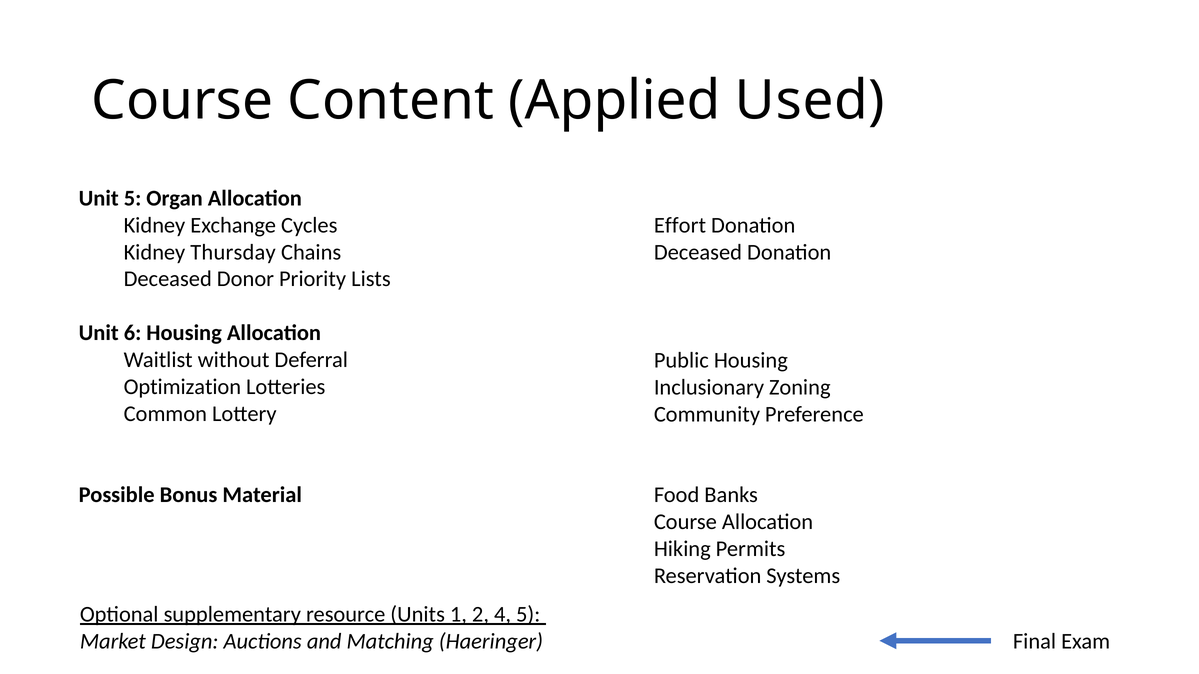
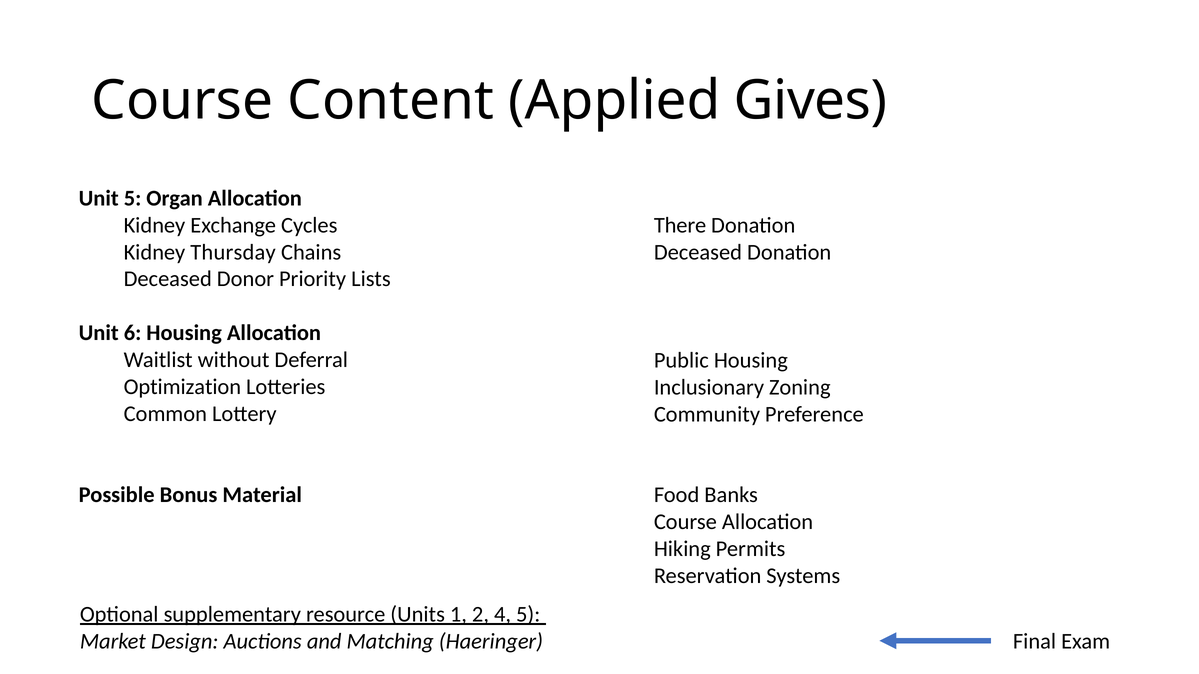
Used: Used -> Gives
Effort: Effort -> There
